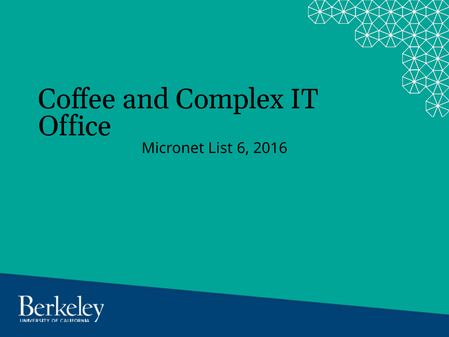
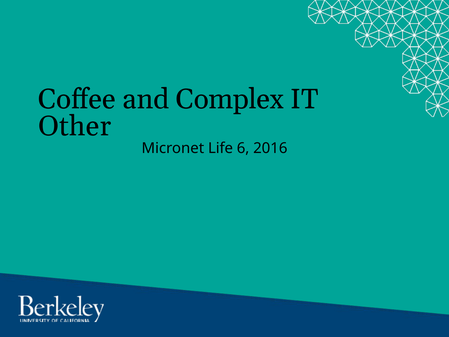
Office: Office -> Other
List: List -> Life
